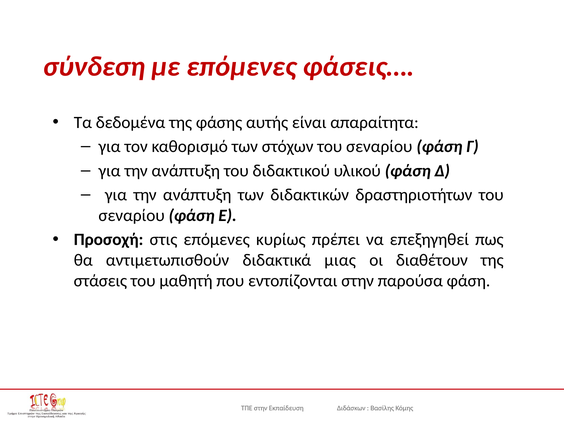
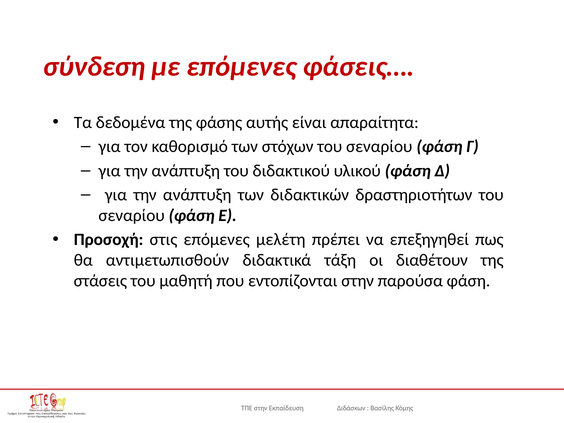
κυρίως: κυρίως -> μελέτη
μιας: μιας -> τάξη
